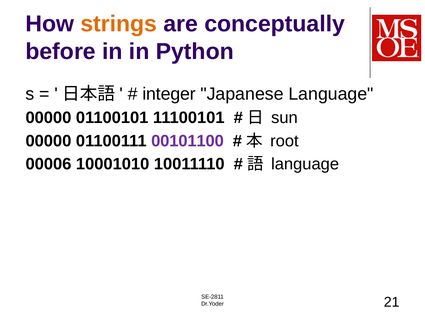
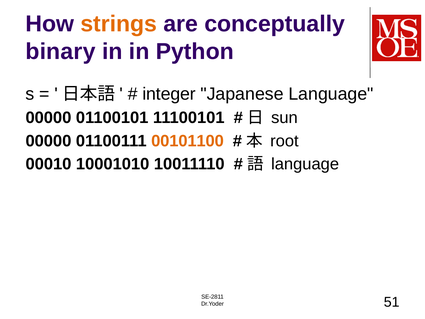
before: before -> binary
00101100 colour: purple -> orange
00006: 00006 -> 00010
21: 21 -> 51
